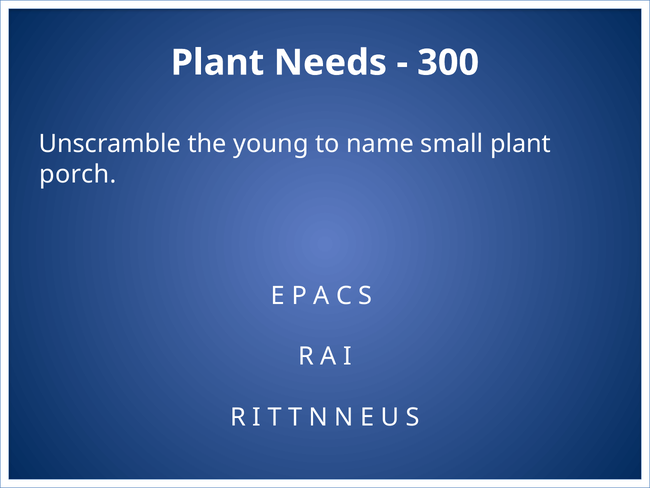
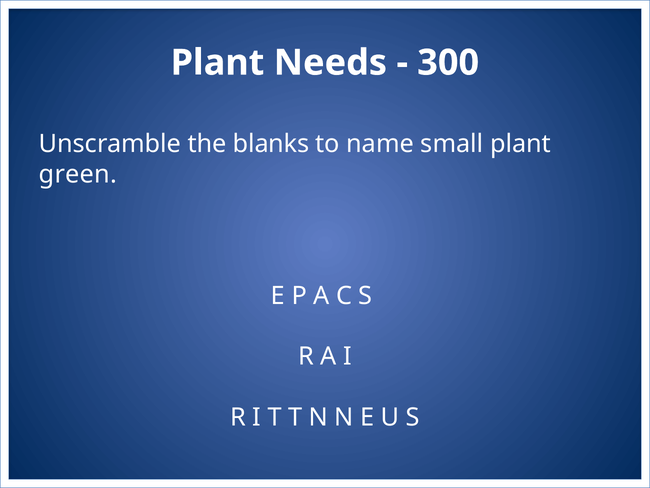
young: young -> blanks
porch: porch -> green
